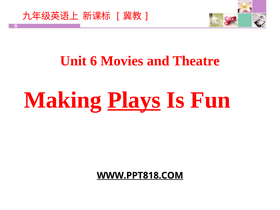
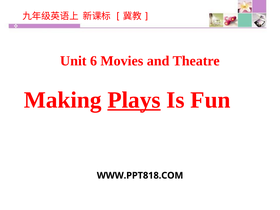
WWW.PPT818.COM underline: present -> none
